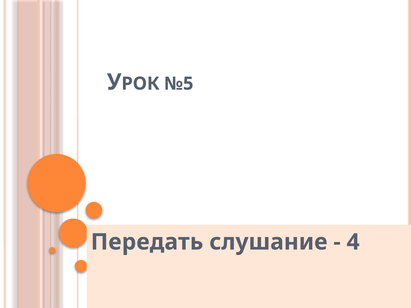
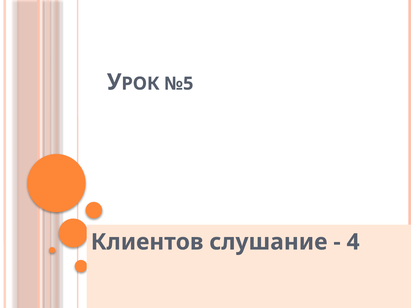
Передать: Передать -> Клиентов
